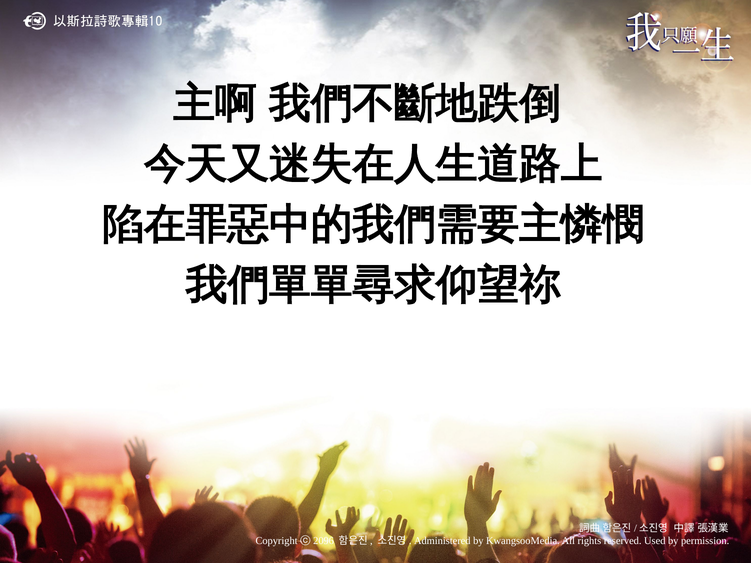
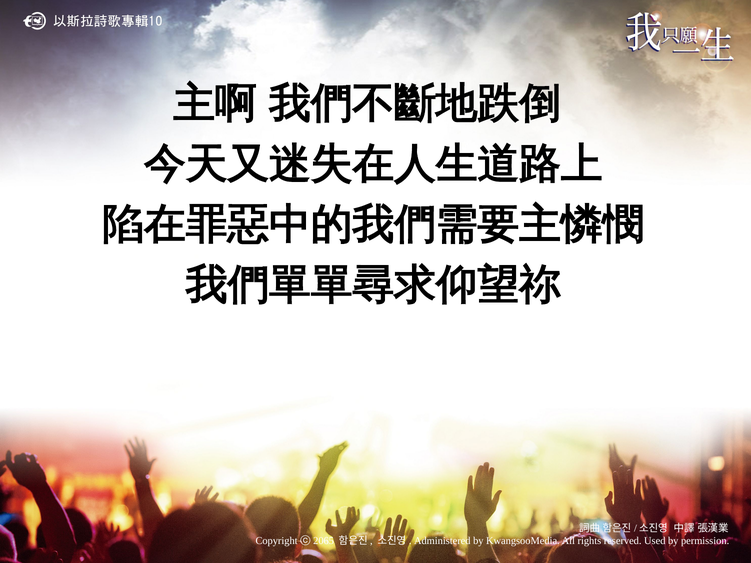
2096: 2096 -> 2065
